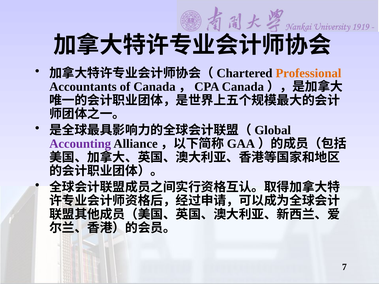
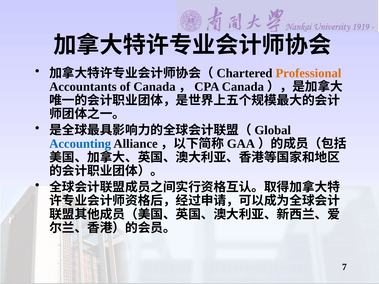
Accounting colour: purple -> blue
